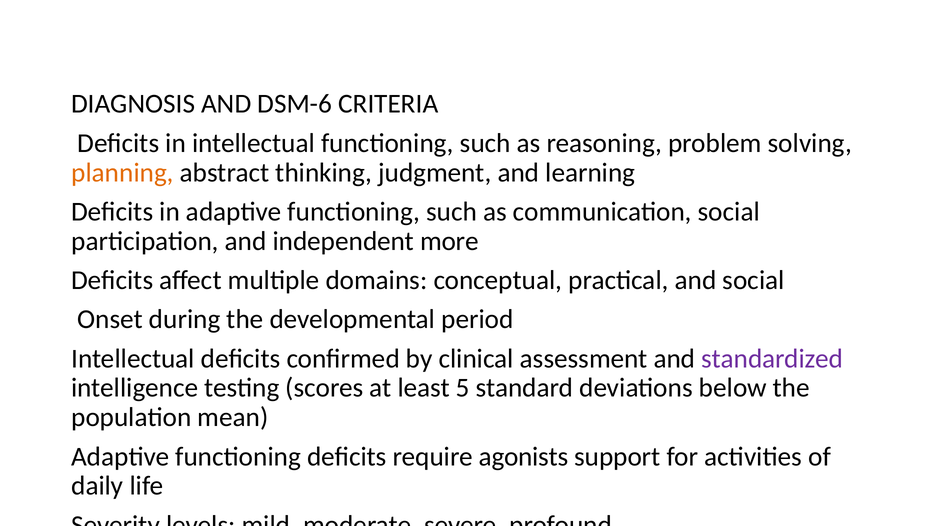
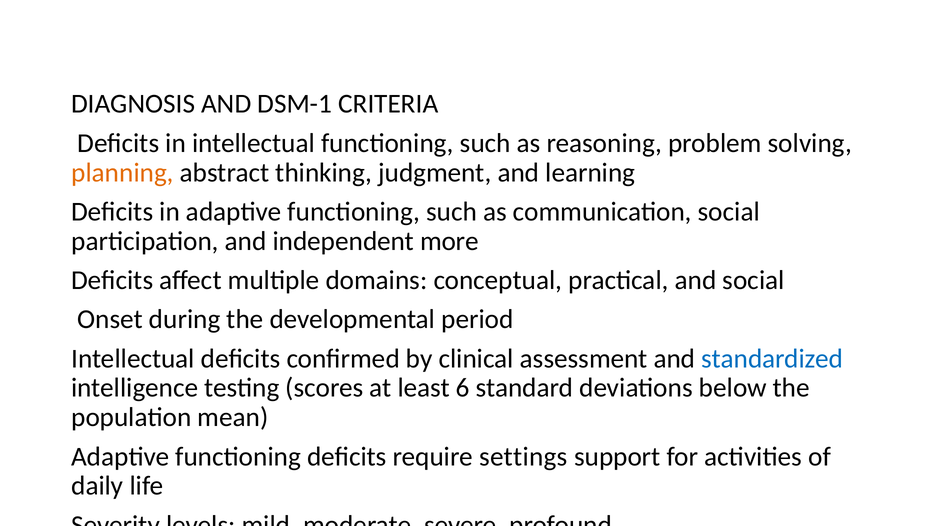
DSM-6: DSM-6 -> DSM-1
standardized colour: purple -> blue
5: 5 -> 6
agonists: agonists -> settings
